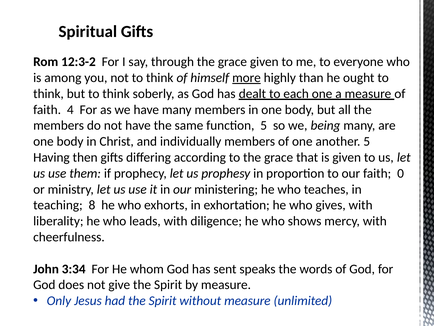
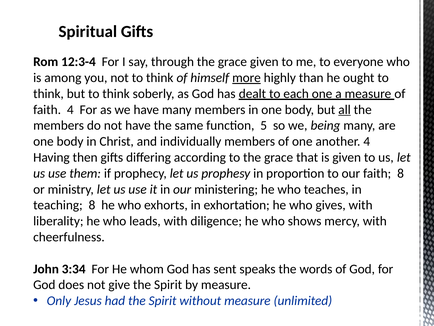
12:3-2: 12:3-2 -> 12:3-4
all underline: none -> present
another 5: 5 -> 4
faith 0: 0 -> 8
